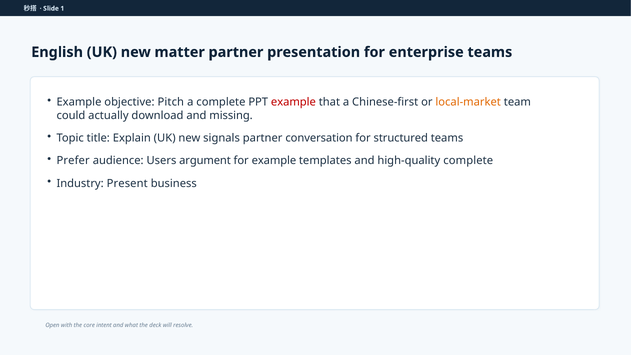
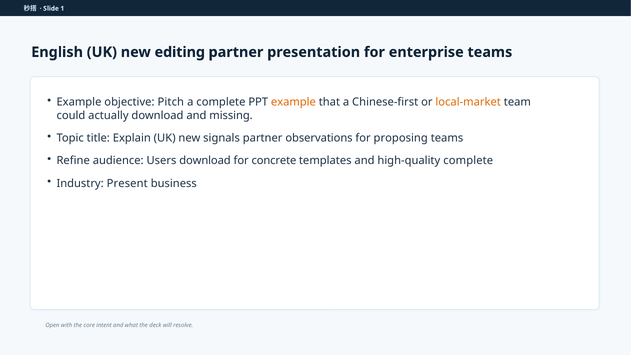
matter: matter -> editing
example at (293, 102) colour: red -> orange
conversation: conversation -> observations
structured: structured -> proposing
Prefer: Prefer -> Refine
Users argument: argument -> download
for example: example -> concrete
